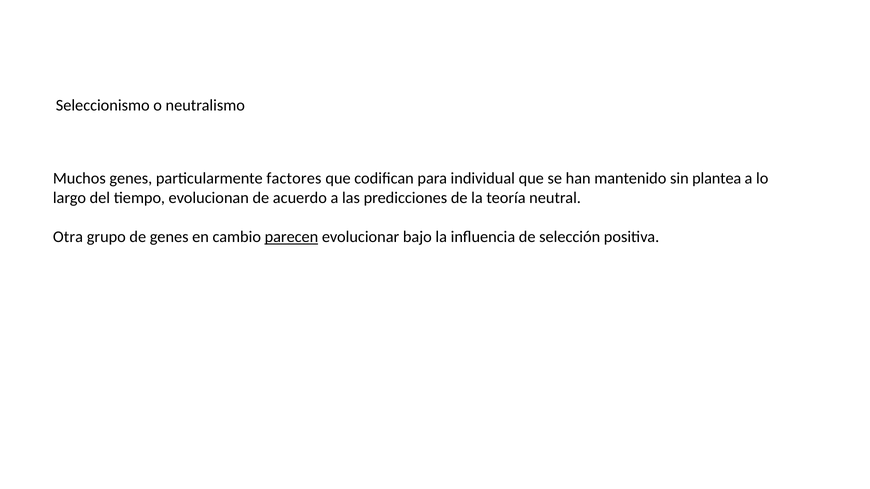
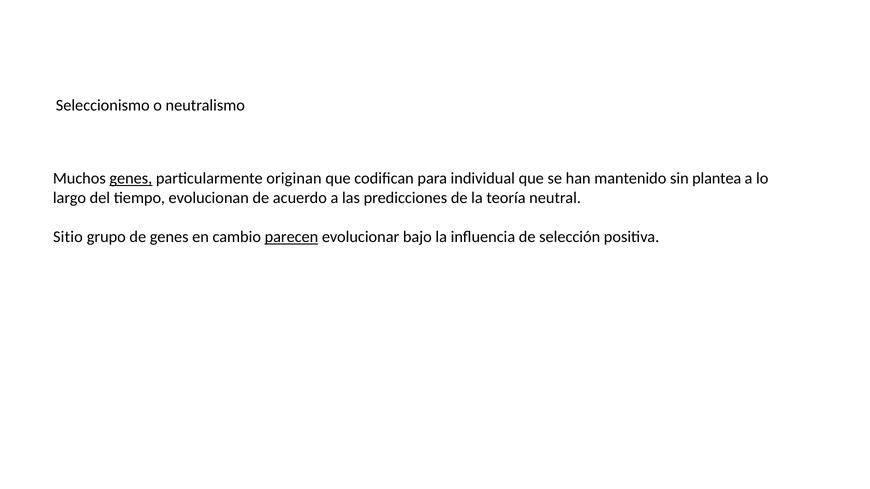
genes at (131, 179) underline: none -> present
factores: factores -> originan
Otra: Otra -> Sitio
